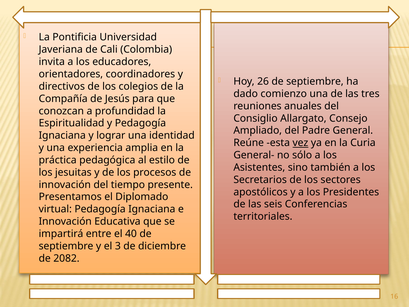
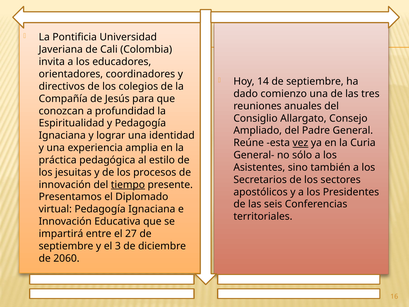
26: 26 -> 14
tiempo underline: none -> present
40: 40 -> 27
2082: 2082 -> 2060
